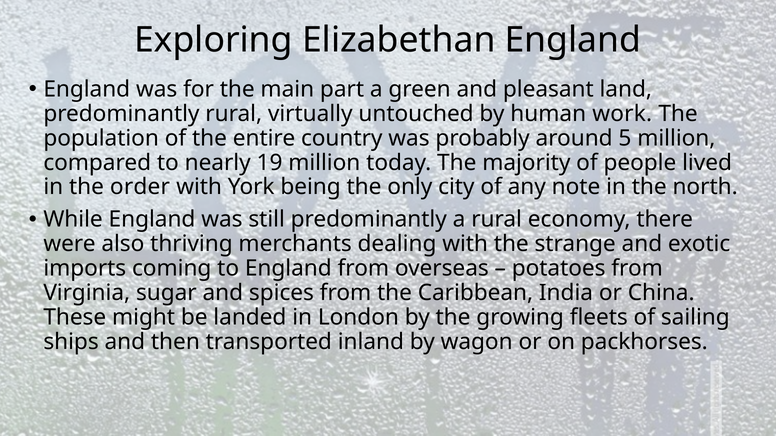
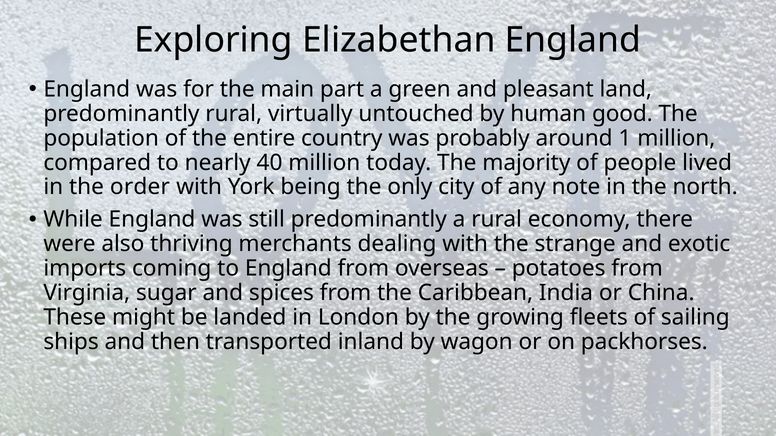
work: work -> good
5: 5 -> 1
19: 19 -> 40
